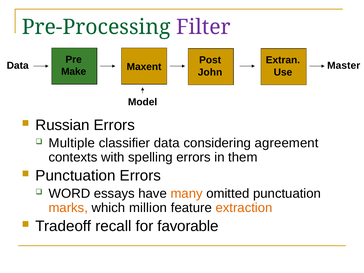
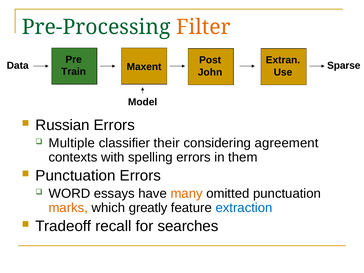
Filter colour: purple -> orange
Master: Master -> Sparse
Make: Make -> Train
classifier data: data -> their
million: million -> greatly
extraction colour: orange -> blue
favorable: favorable -> searches
